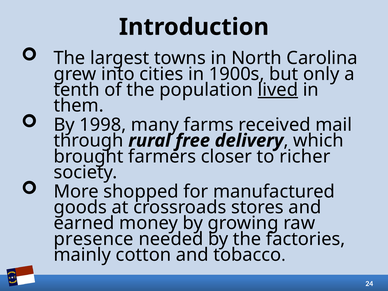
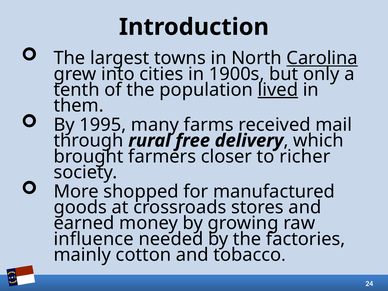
Carolina underline: none -> present
1998: 1998 -> 1995
presence: presence -> influence
